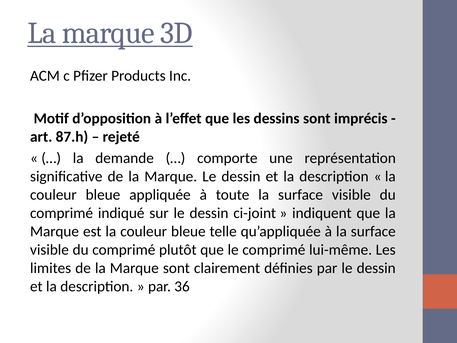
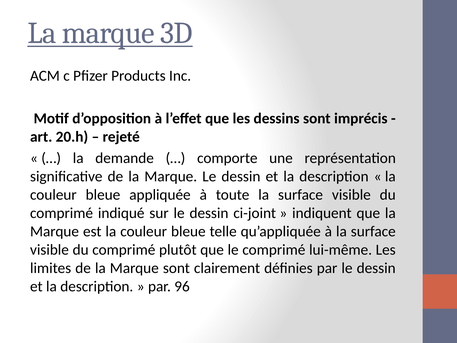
87.h: 87.h -> 20.h
36: 36 -> 96
